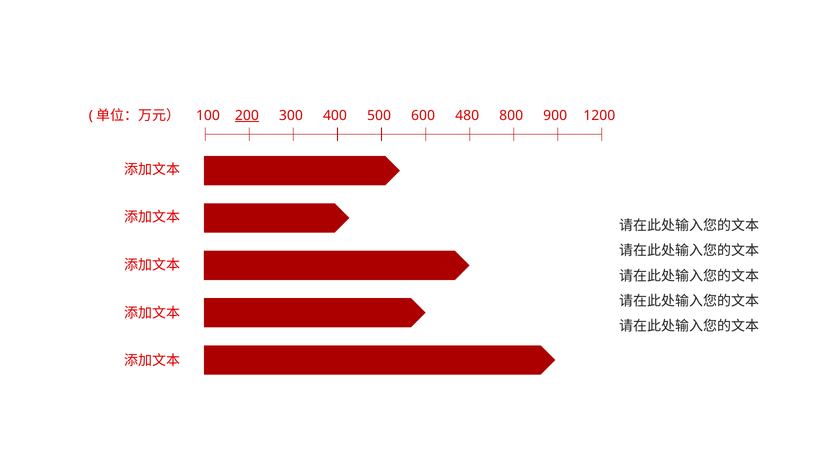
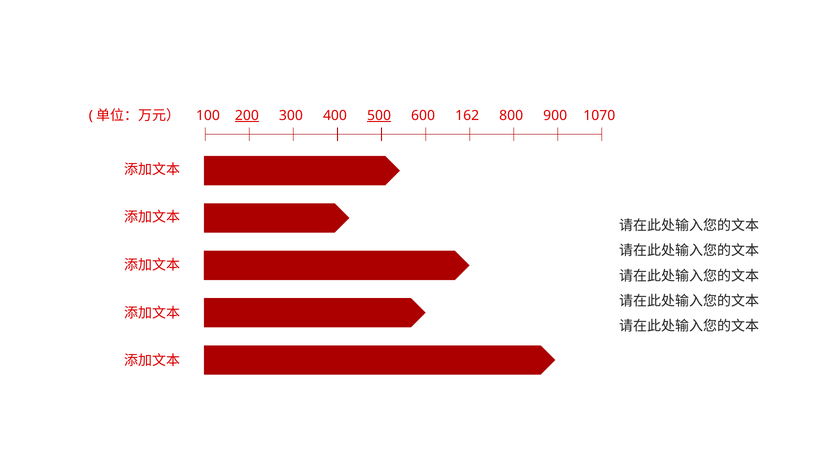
500 underline: none -> present
480: 480 -> 162
1200: 1200 -> 1070
